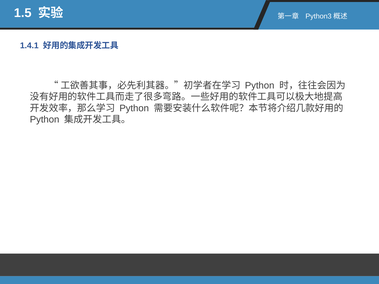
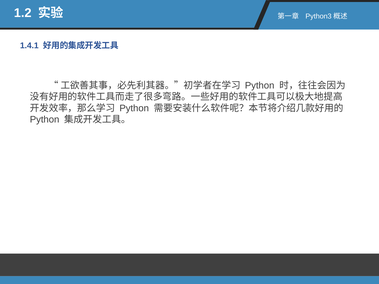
1.5: 1.5 -> 1.2
